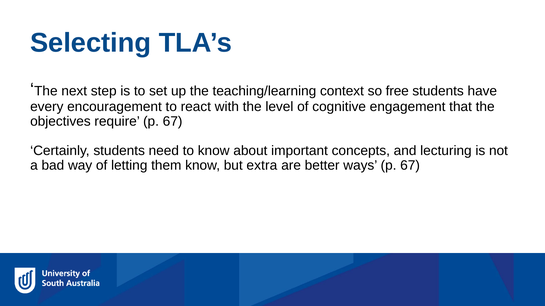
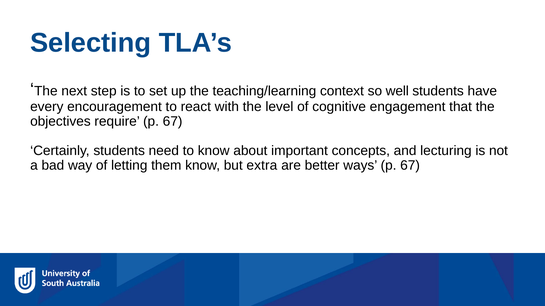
free: free -> well
